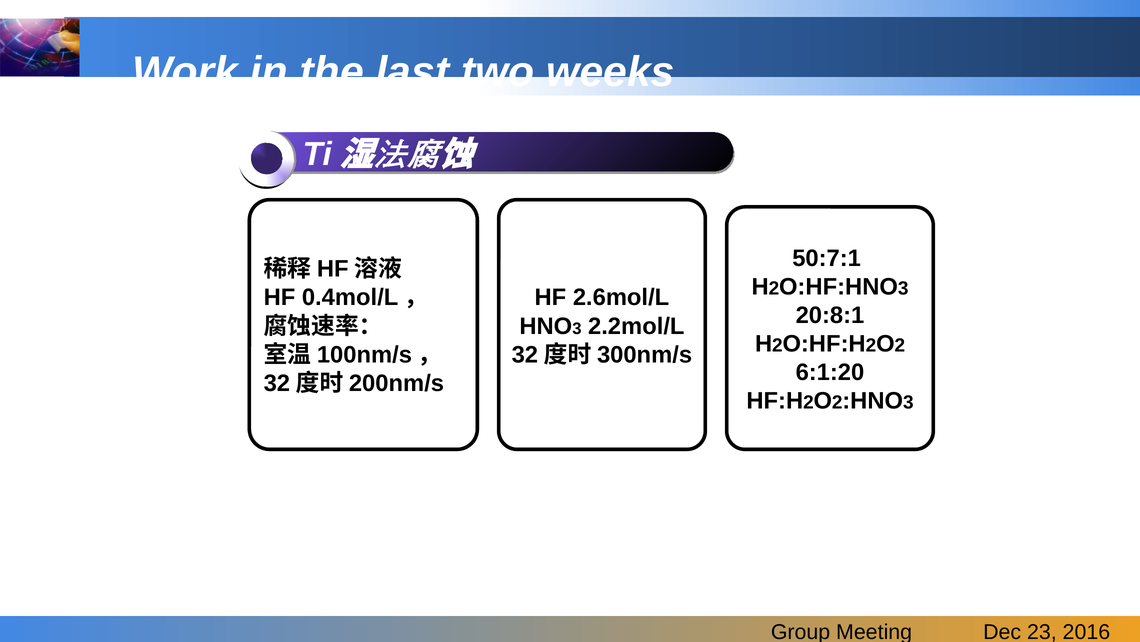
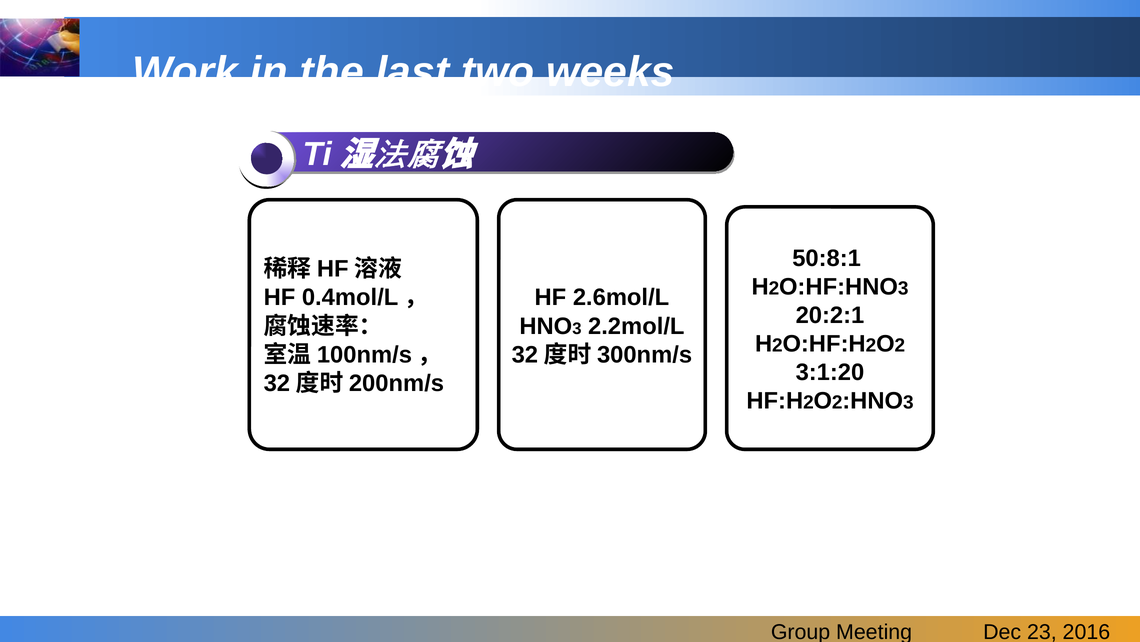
50:7:1: 50:7:1 -> 50:8:1
20:8:1: 20:8:1 -> 20:2:1
6:1:20: 6:1:20 -> 3:1:20
